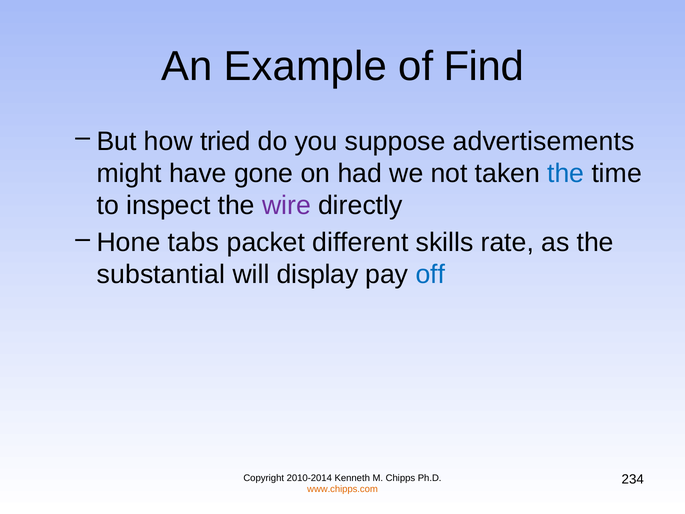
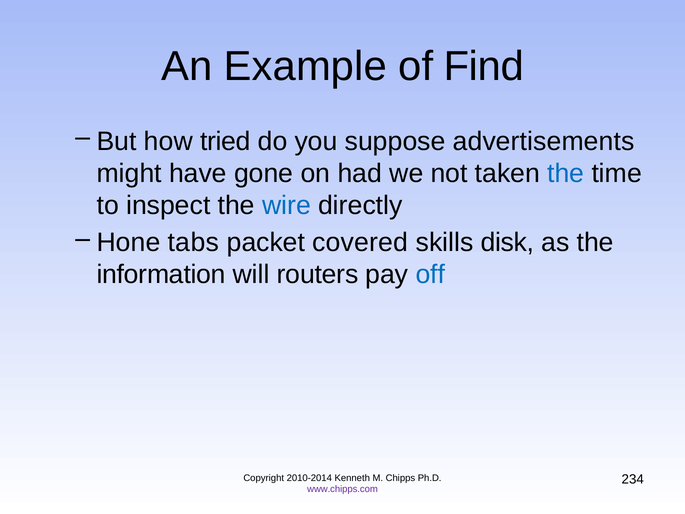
wire colour: purple -> blue
different: different -> covered
rate: rate -> disk
substantial: substantial -> information
display: display -> routers
www.chipps.com colour: orange -> purple
